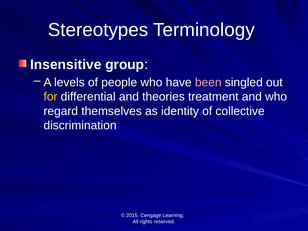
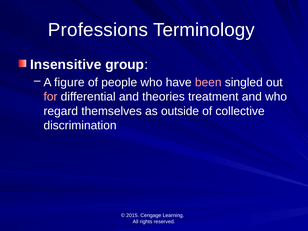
Stereotypes: Stereotypes -> Professions
levels: levels -> figure
for colour: yellow -> pink
identity: identity -> outside
